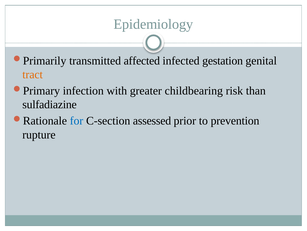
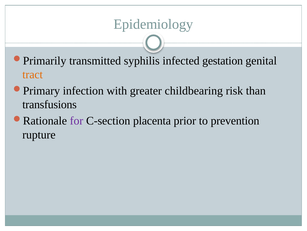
affected: affected -> syphilis
sulfadiazine: sulfadiazine -> transfusions
for colour: blue -> purple
assessed: assessed -> placenta
